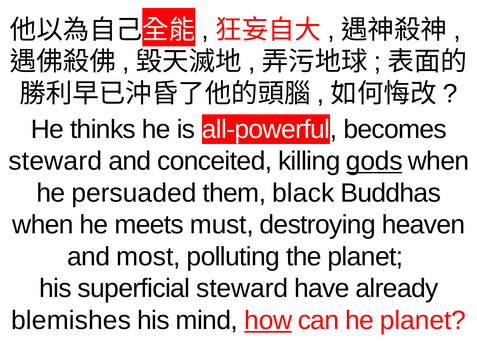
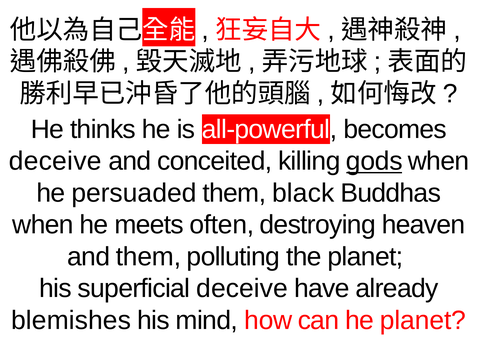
steward at (55, 161): steward -> deceive
must: must -> often
and most: most -> them
superficial steward: steward -> deceive
how underline: present -> none
